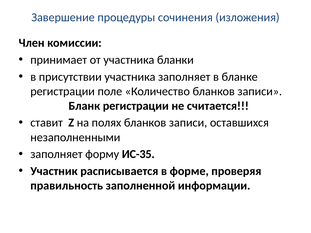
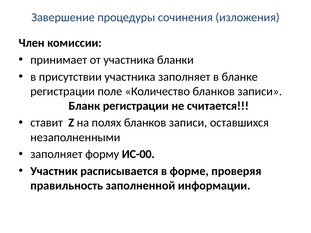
ИС-35: ИС-35 -> ИС-00
